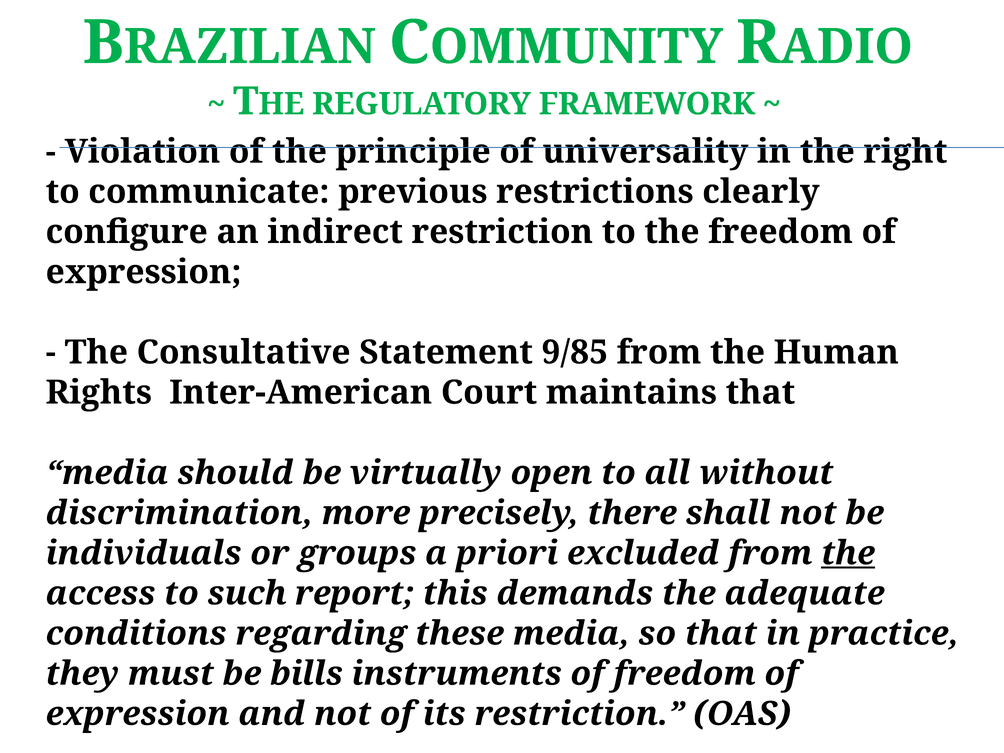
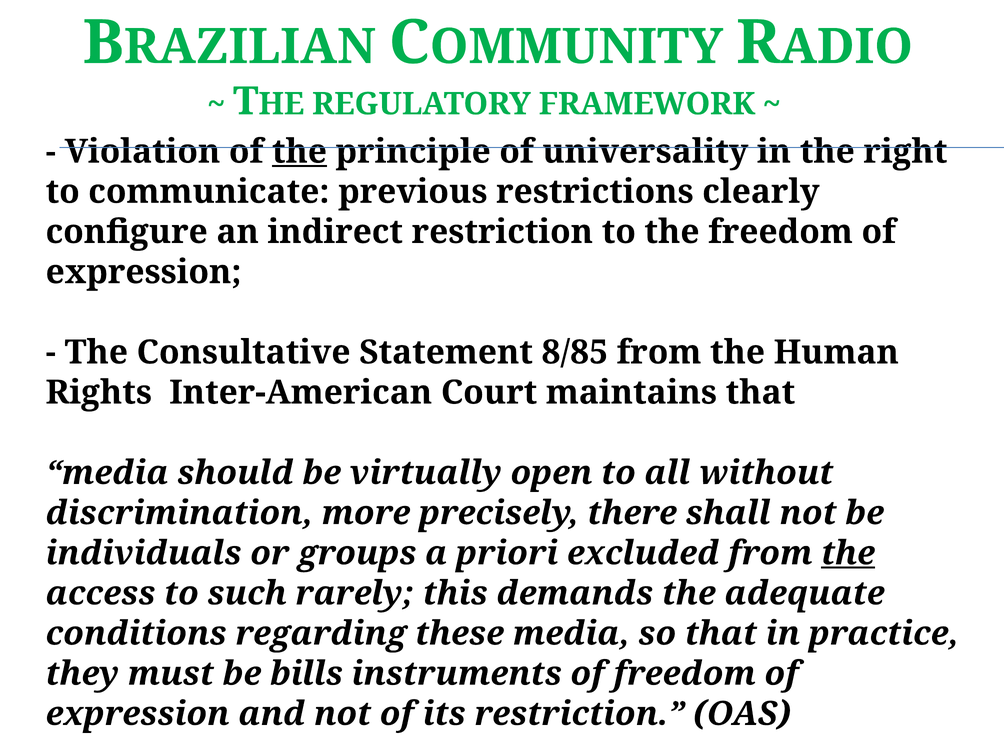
the at (299, 152) underline: none -> present
9/85: 9/85 -> 8/85
report: report -> rarely
